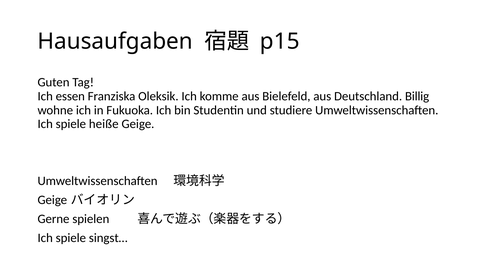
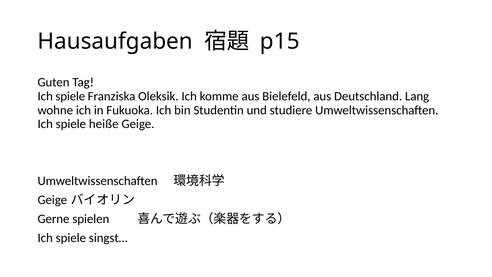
essen at (70, 96): essen -> spiele
Billig: Billig -> Lang
